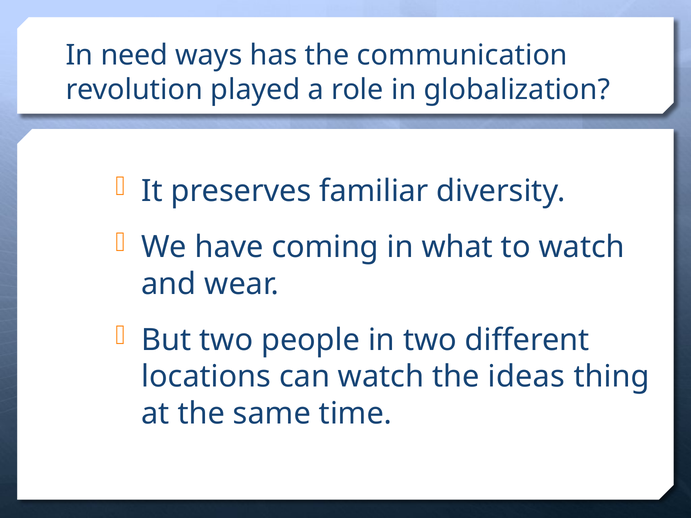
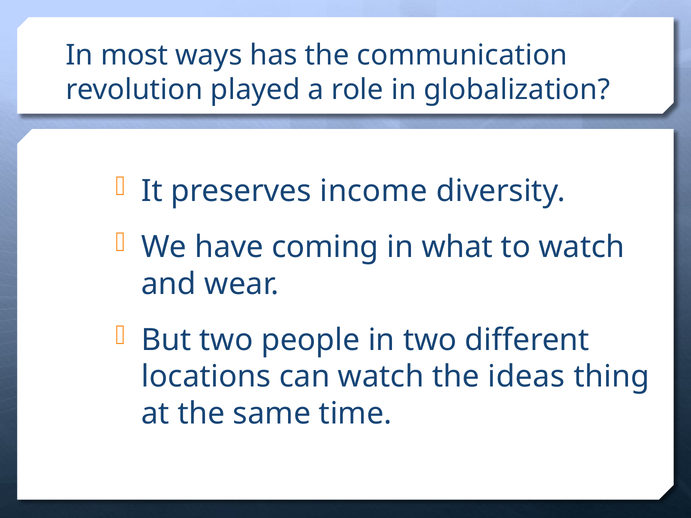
need: need -> most
familiar: familiar -> income
